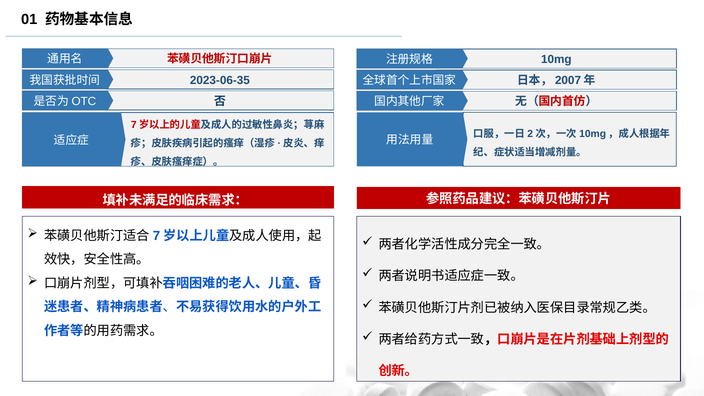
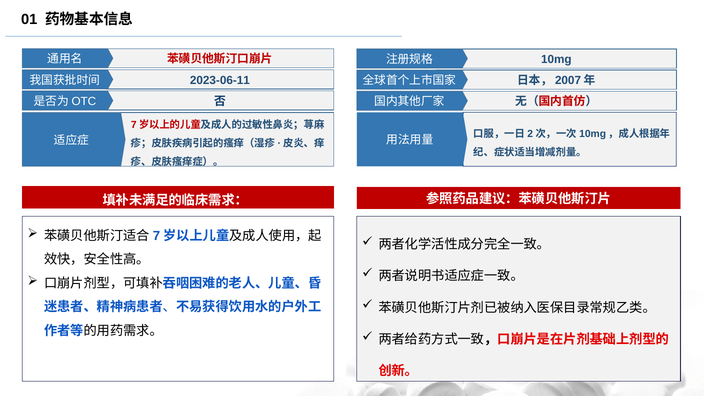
2023-06-35: 2023-06-35 -> 2023-06-11
